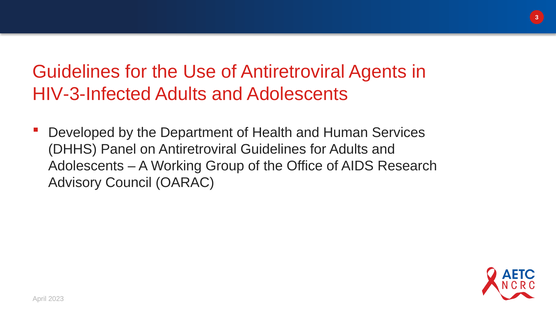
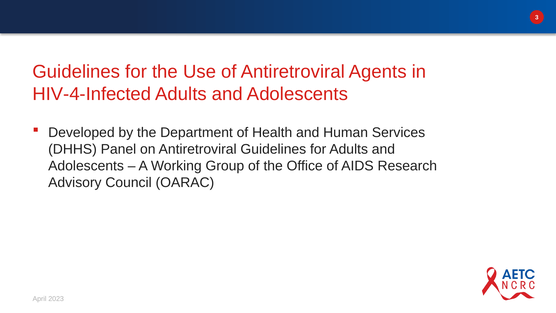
HIV-3-Infected: HIV-3-Infected -> HIV-4-Infected
